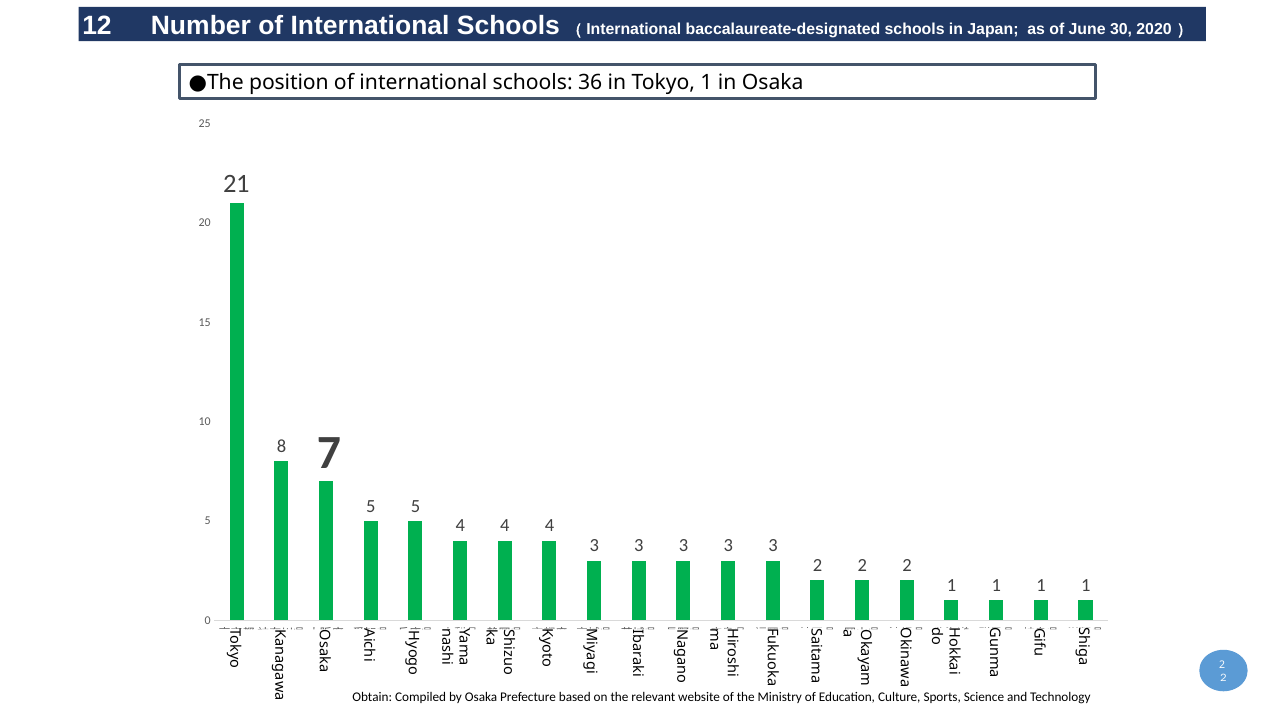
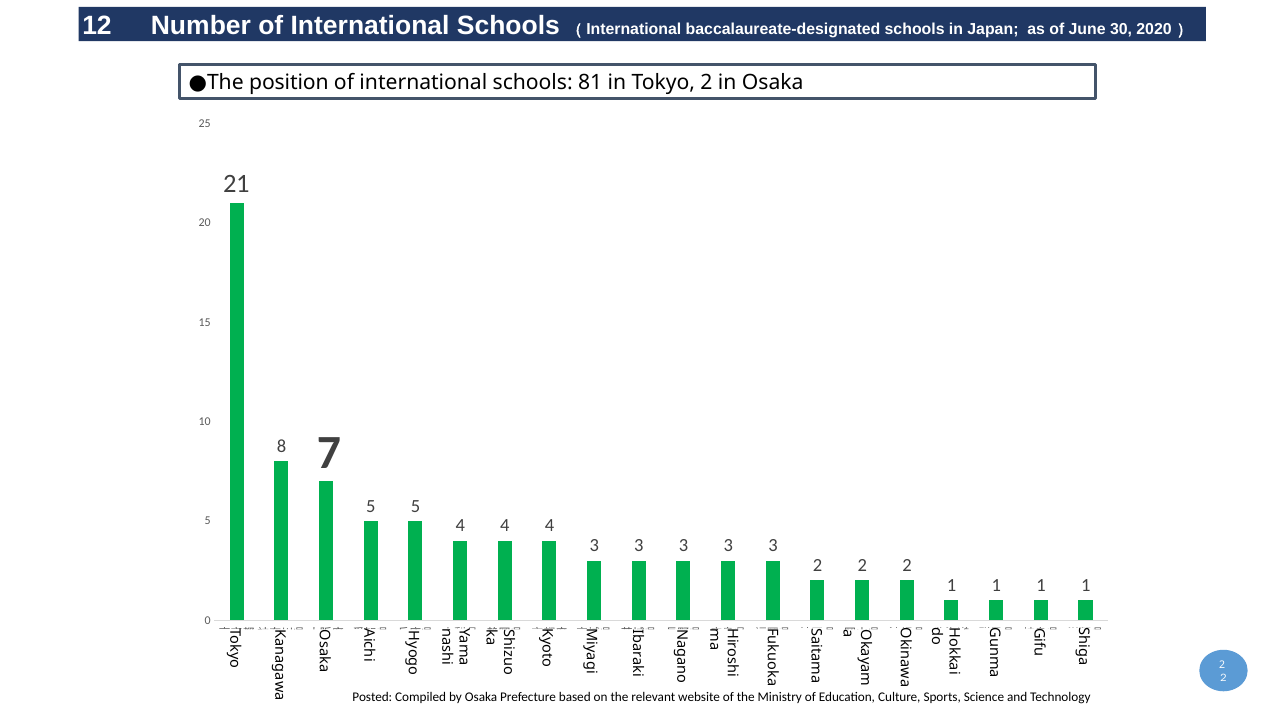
36: 36 -> 81
Tokyo 1: 1 -> 2
Obtain: Obtain -> Posted
